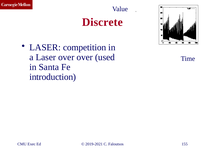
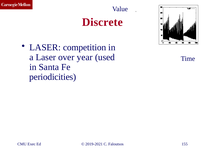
over over: over -> year
introduction: introduction -> periodicities
